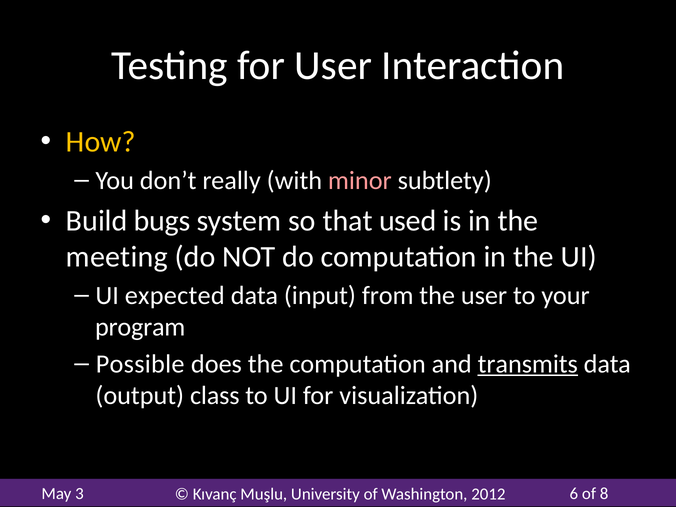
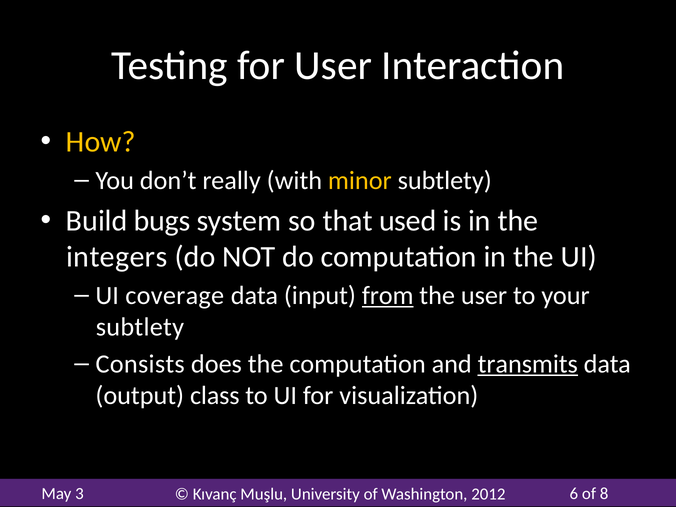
minor colour: pink -> yellow
meeting: meeting -> integers
expected: expected -> coverage
from underline: none -> present
program at (140, 327): program -> subtlety
Possible: Possible -> Consists
